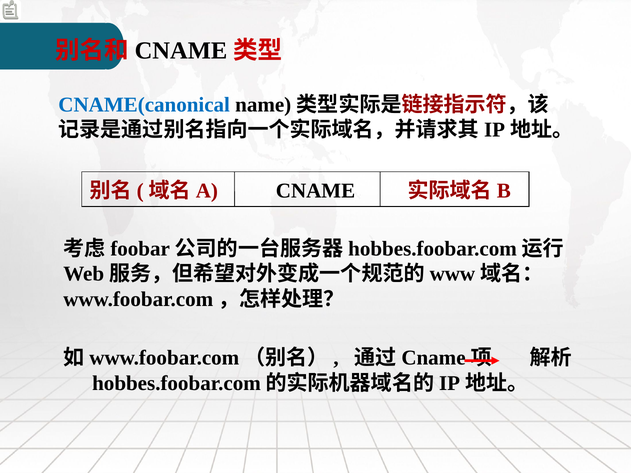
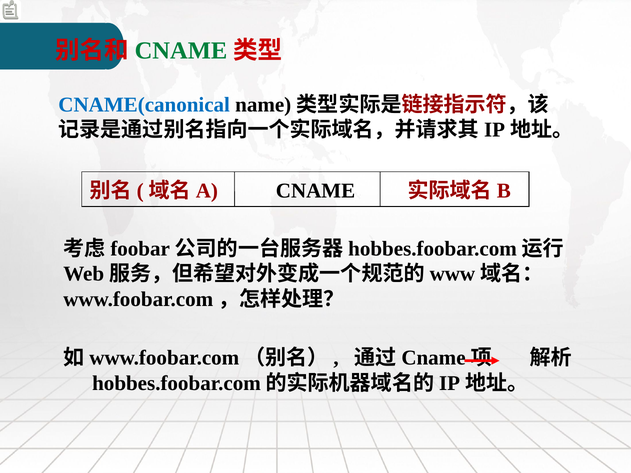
CNAME at (181, 51) colour: black -> green
